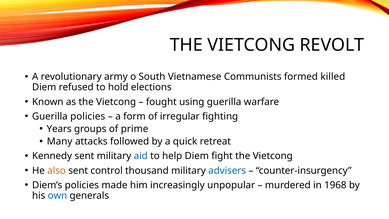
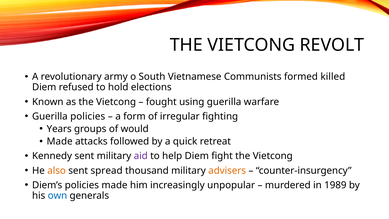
prime: prime -> would
Many at (60, 141): Many -> Made
aid colour: blue -> purple
control: control -> spread
advisers colour: blue -> orange
1968: 1968 -> 1989
